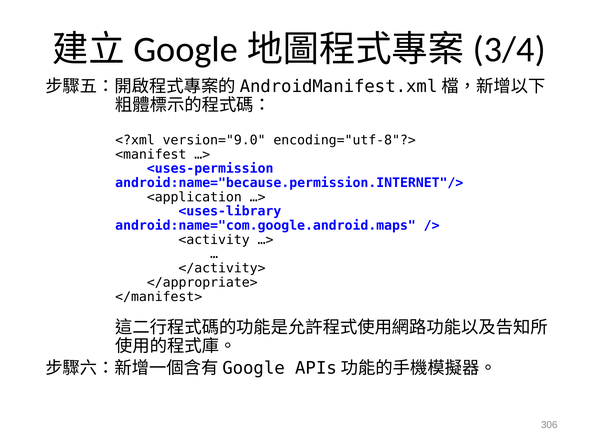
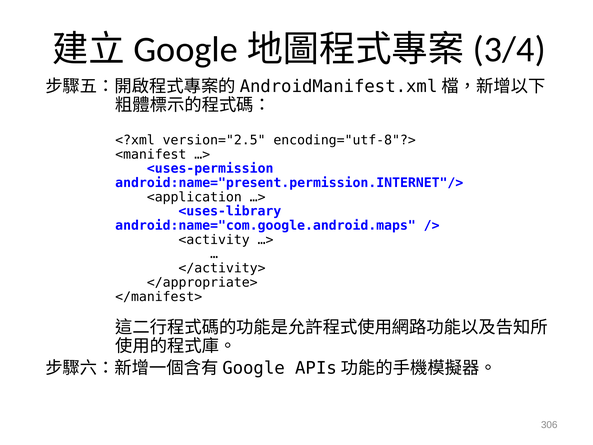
version="9.0: version="9.0 -> version="2.5
android:name="because.permission.INTERNET"/>: android:name="because.permission.INTERNET"/> -> android:name="present.permission.INTERNET"/>
